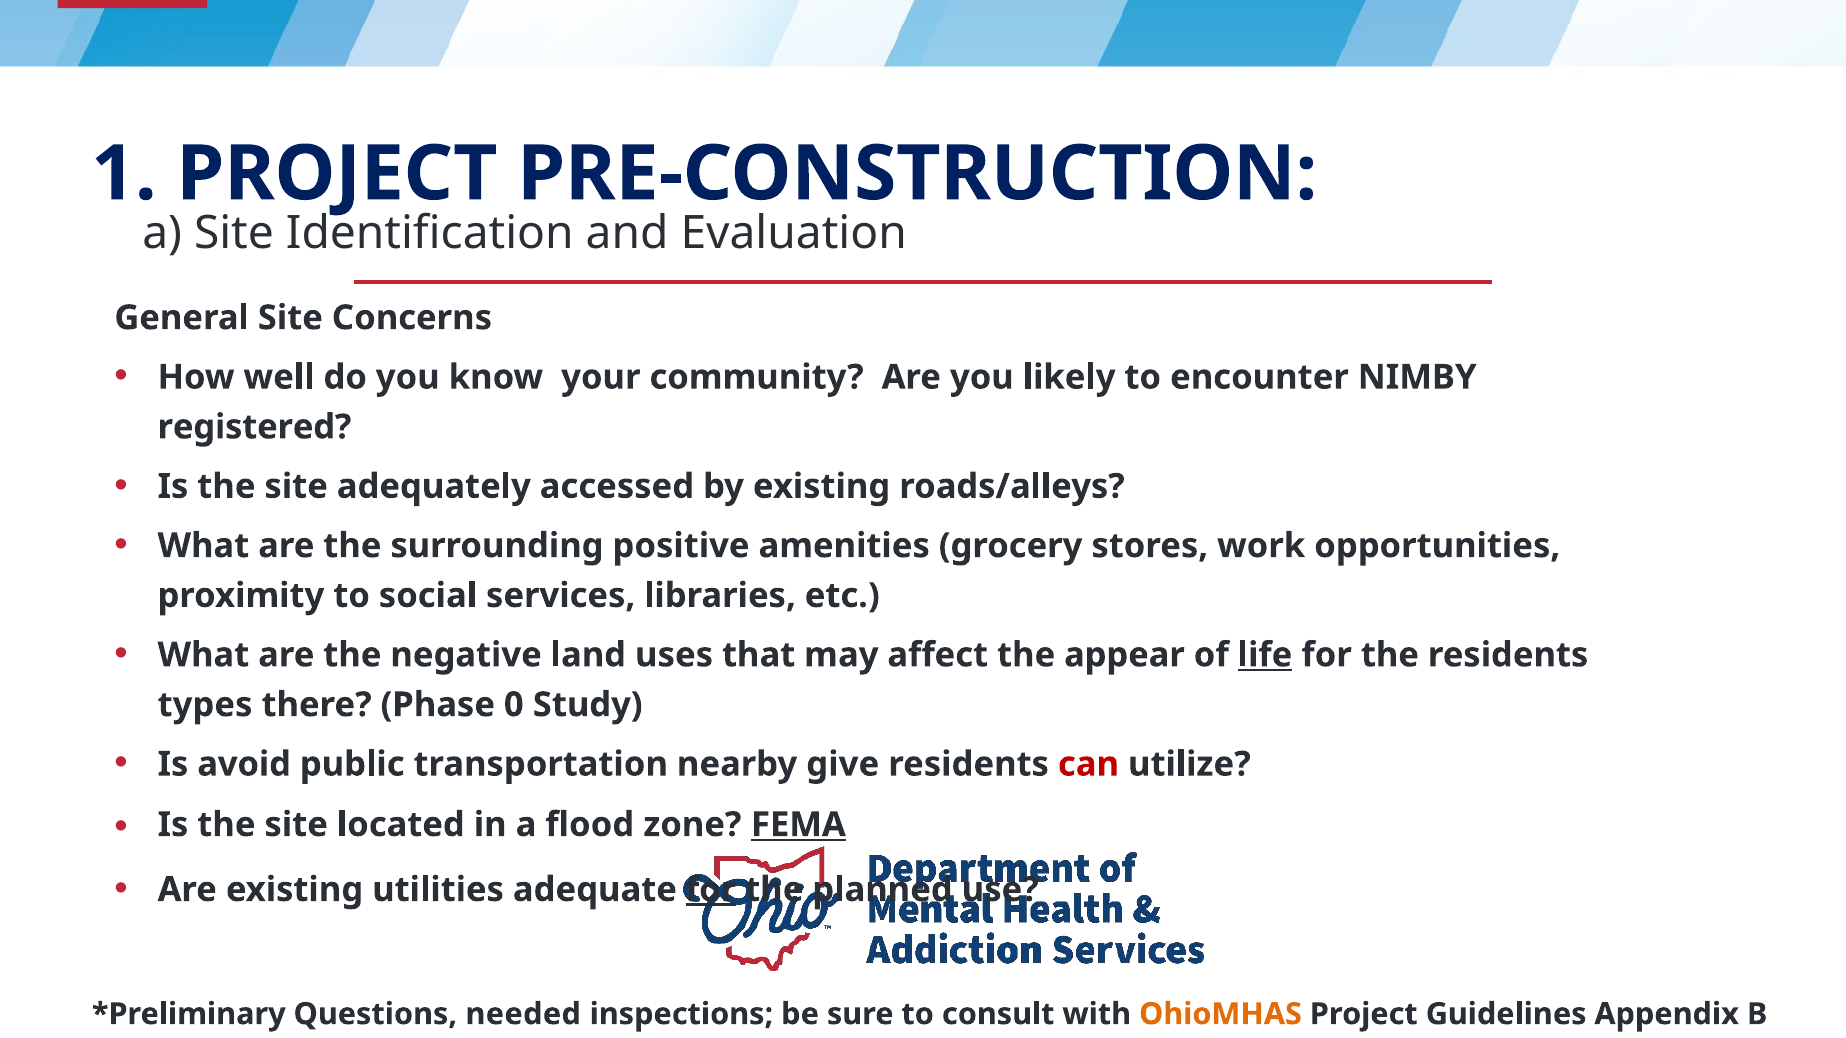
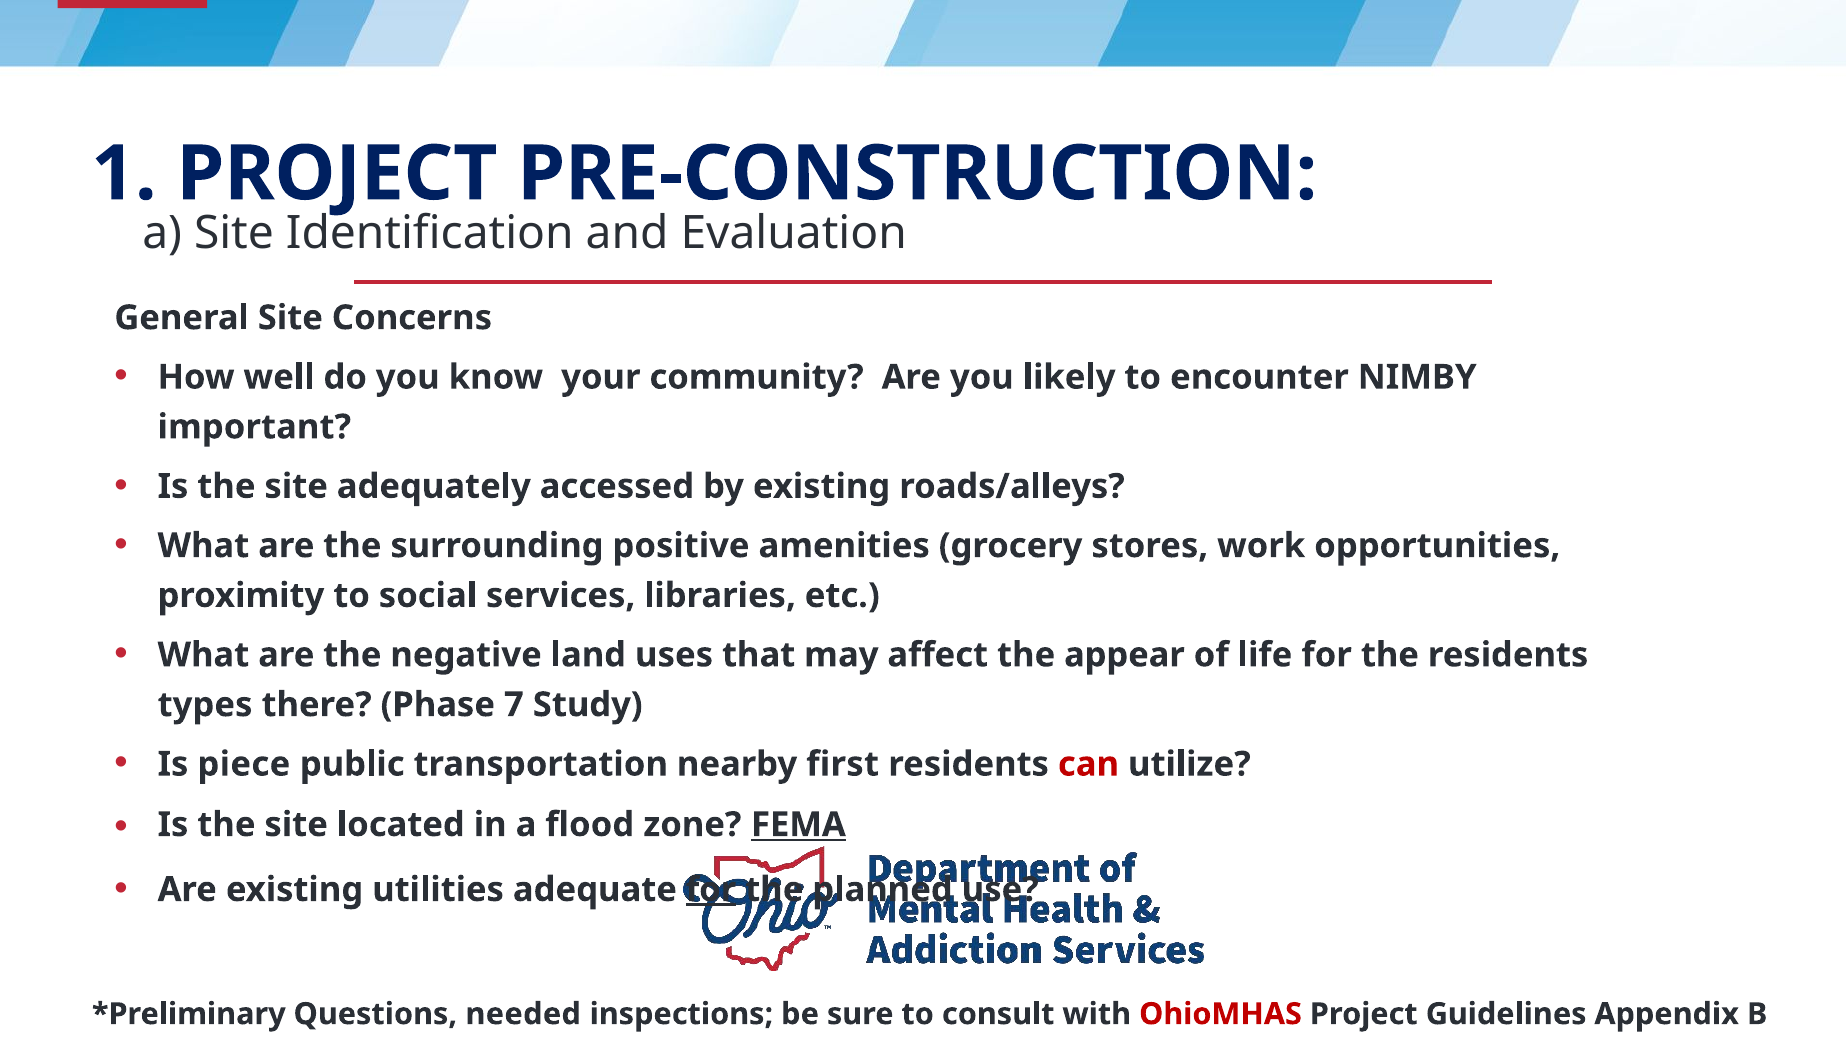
registered: registered -> important
life underline: present -> none
0: 0 -> 7
avoid: avoid -> piece
give: give -> first
OhioMHAS colour: orange -> red
